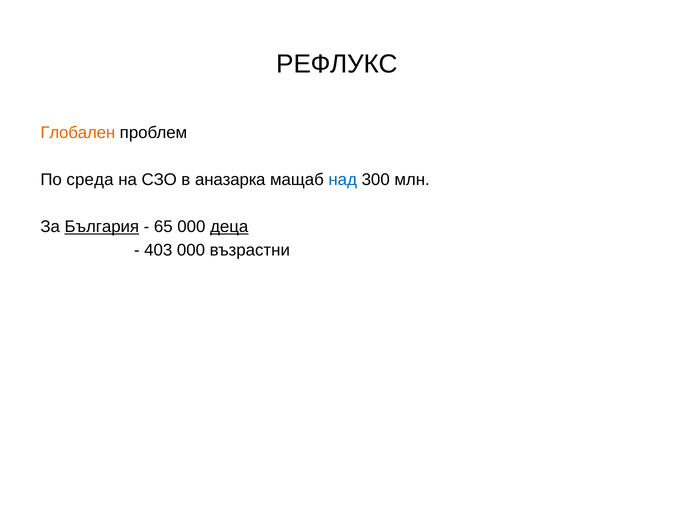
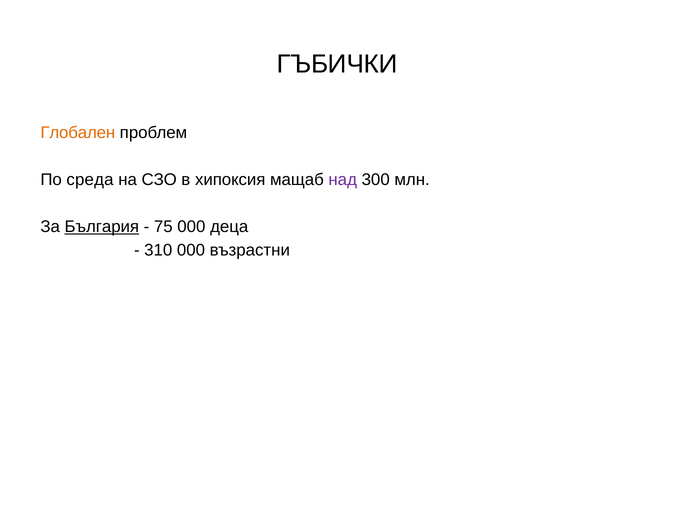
РЕФЛУКС: РЕФЛУКС -> ГЪБИЧКИ
аназарка: аназарка -> хипоксия
над colour: blue -> purple
65: 65 -> 75
деца underline: present -> none
403: 403 -> 310
